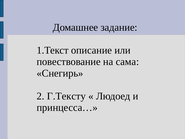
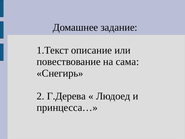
Г.Тексту: Г.Тексту -> Г.Дерева
